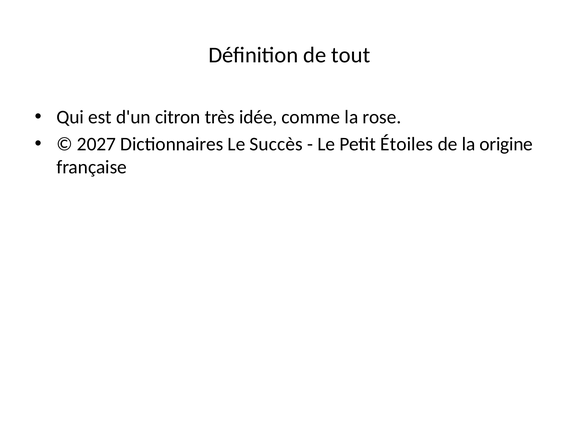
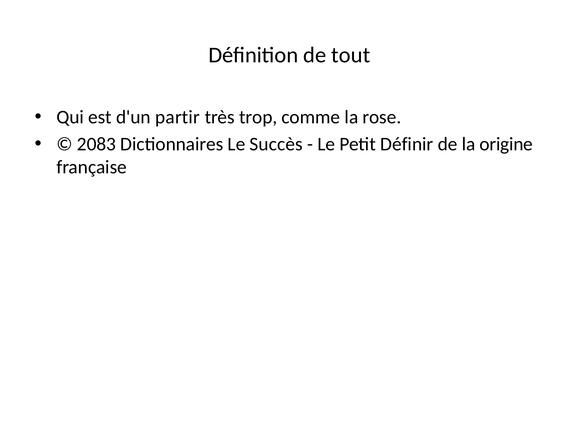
citron: citron -> partir
idée: idée -> trop
2027: 2027 -> 2083
Étoiles: Étoiles -> Définir
